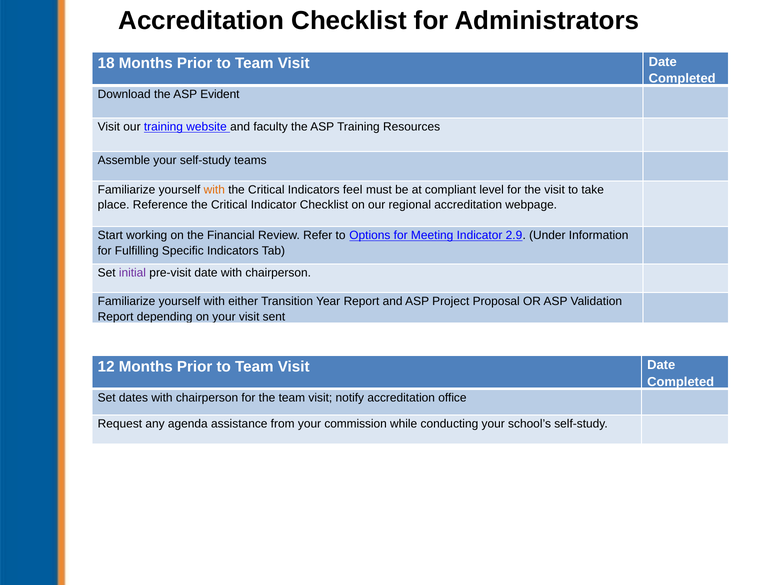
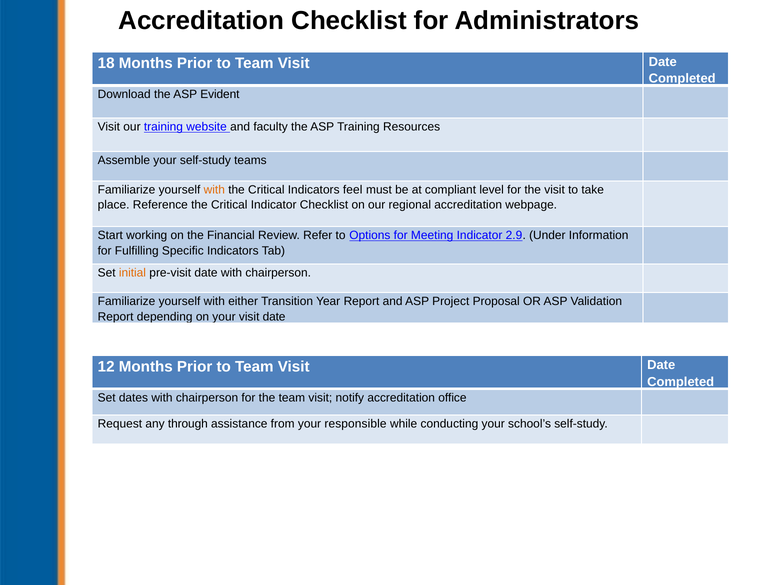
initial colour: purple -> orange
your visit sent: sent -> date
agenda: agenda -> through
commission: commission -> responsible
